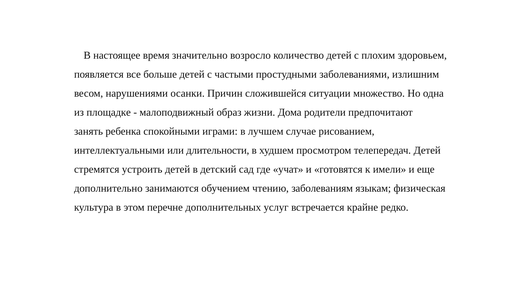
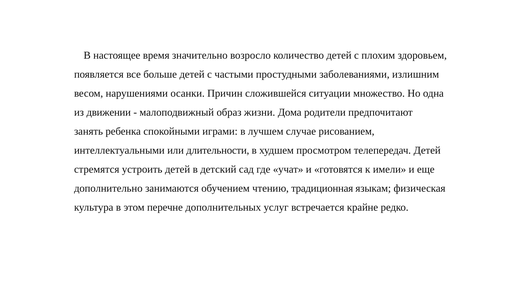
площадке: площадке -> движении
заболеваниям: заболеваниям -> традиционная
